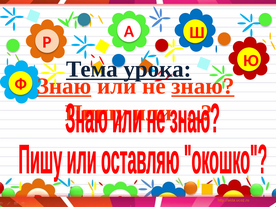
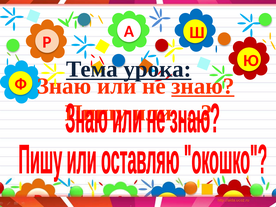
Знаю at (64, 86) underline: present -> none
